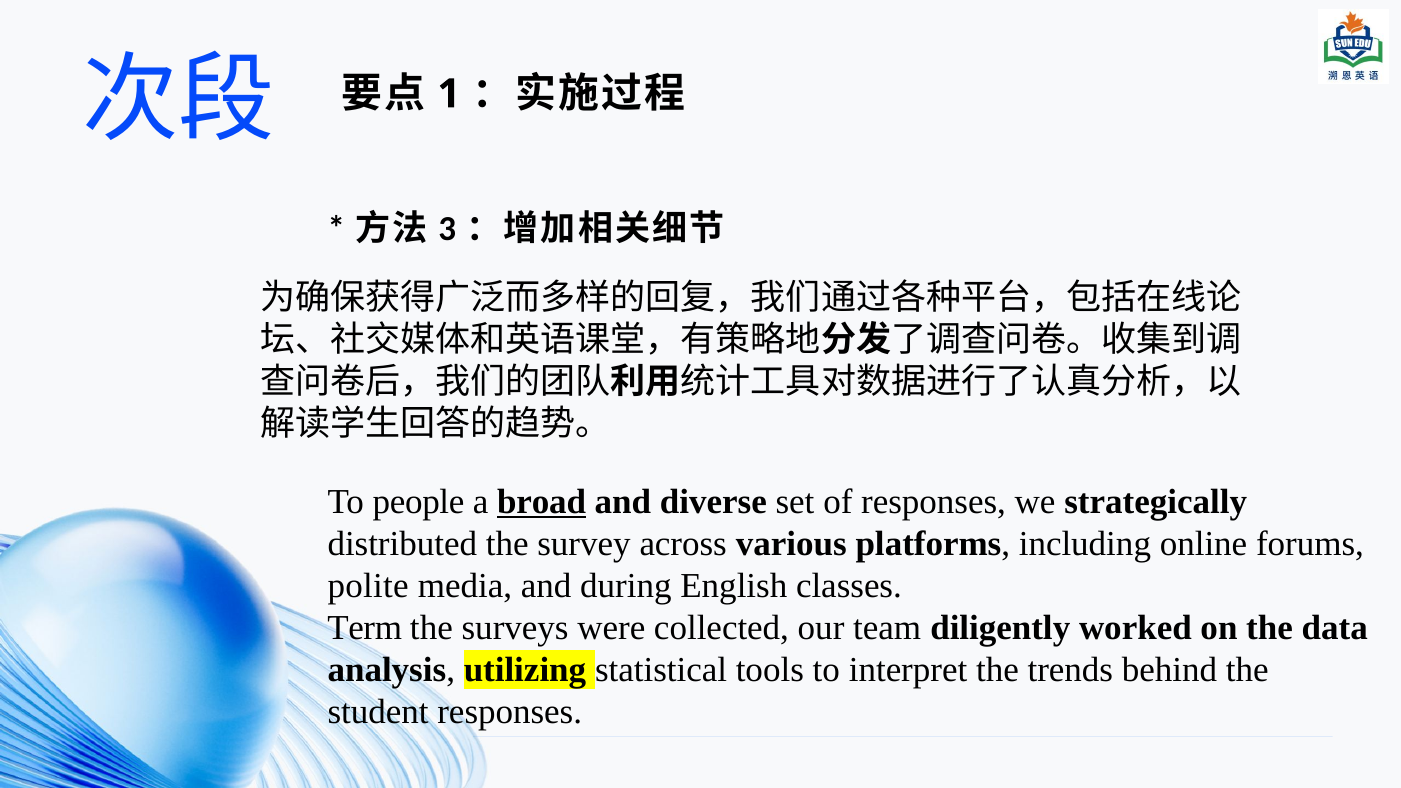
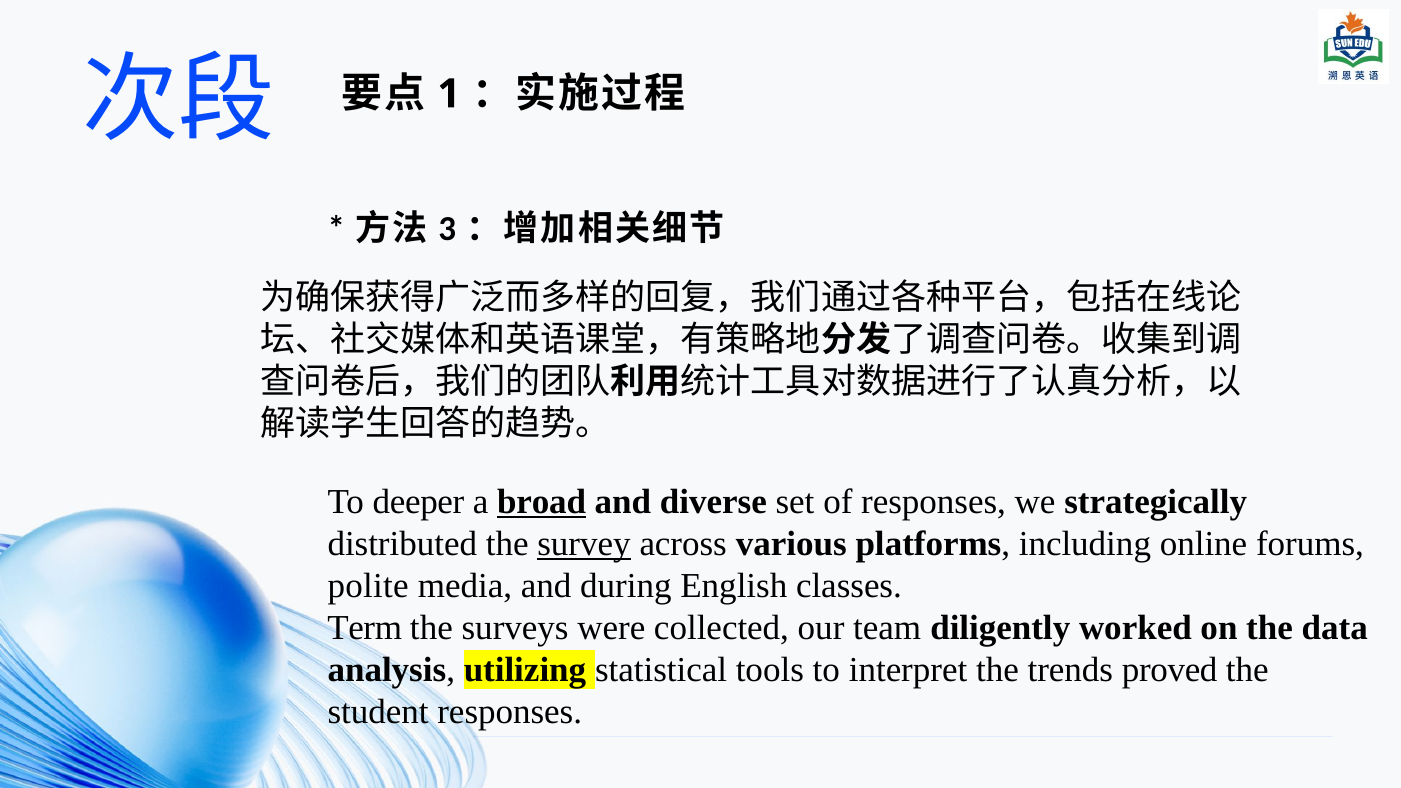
people: people -> deeper
survey underline: none -> present
behind: behind -> proved
